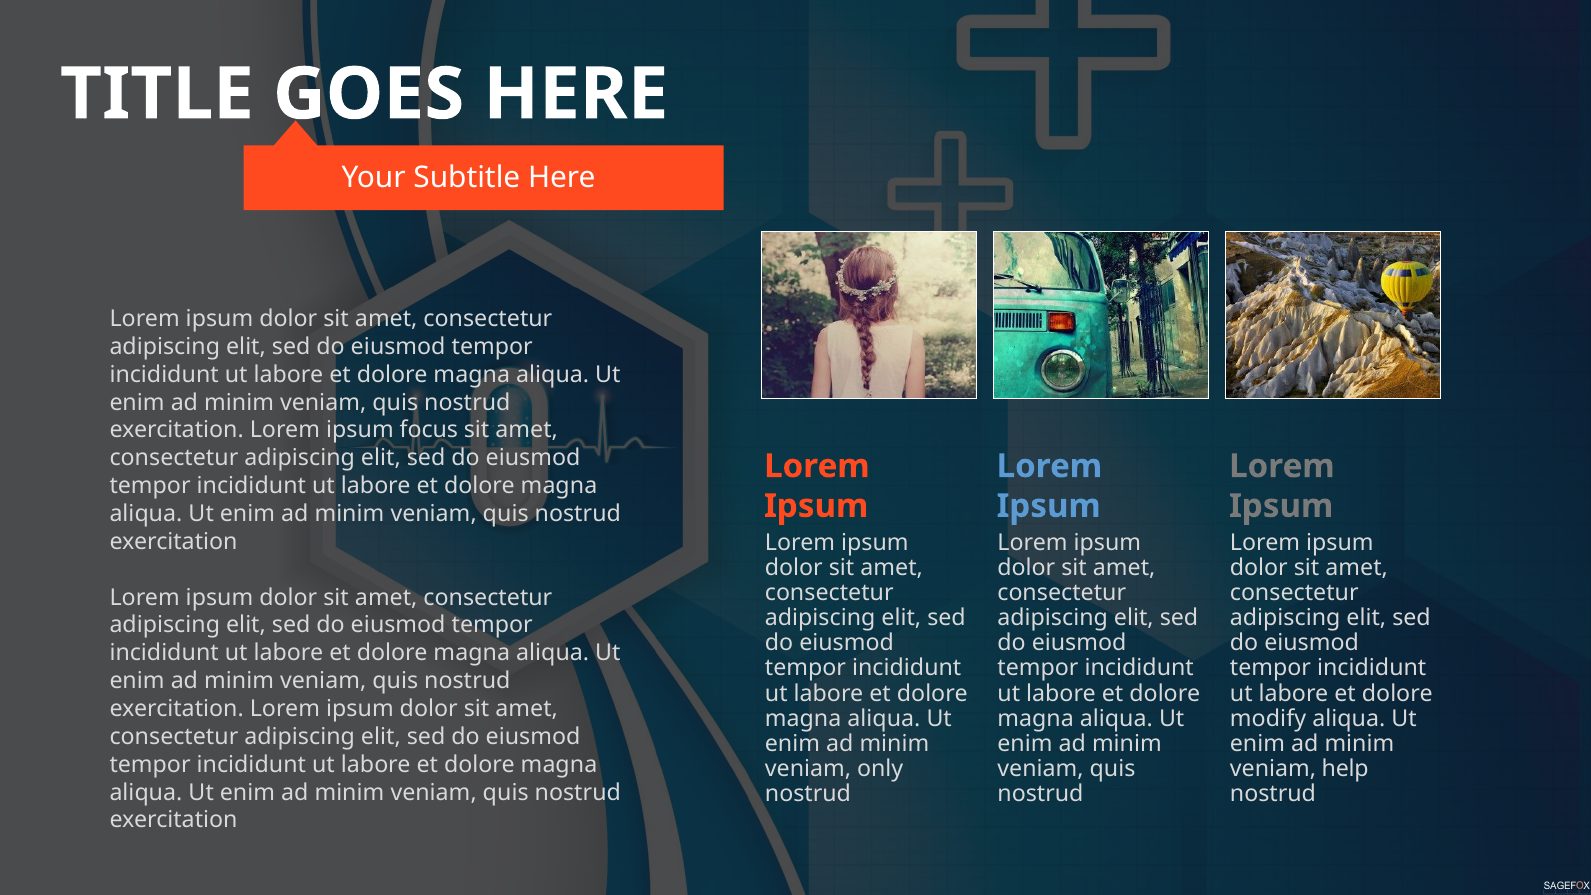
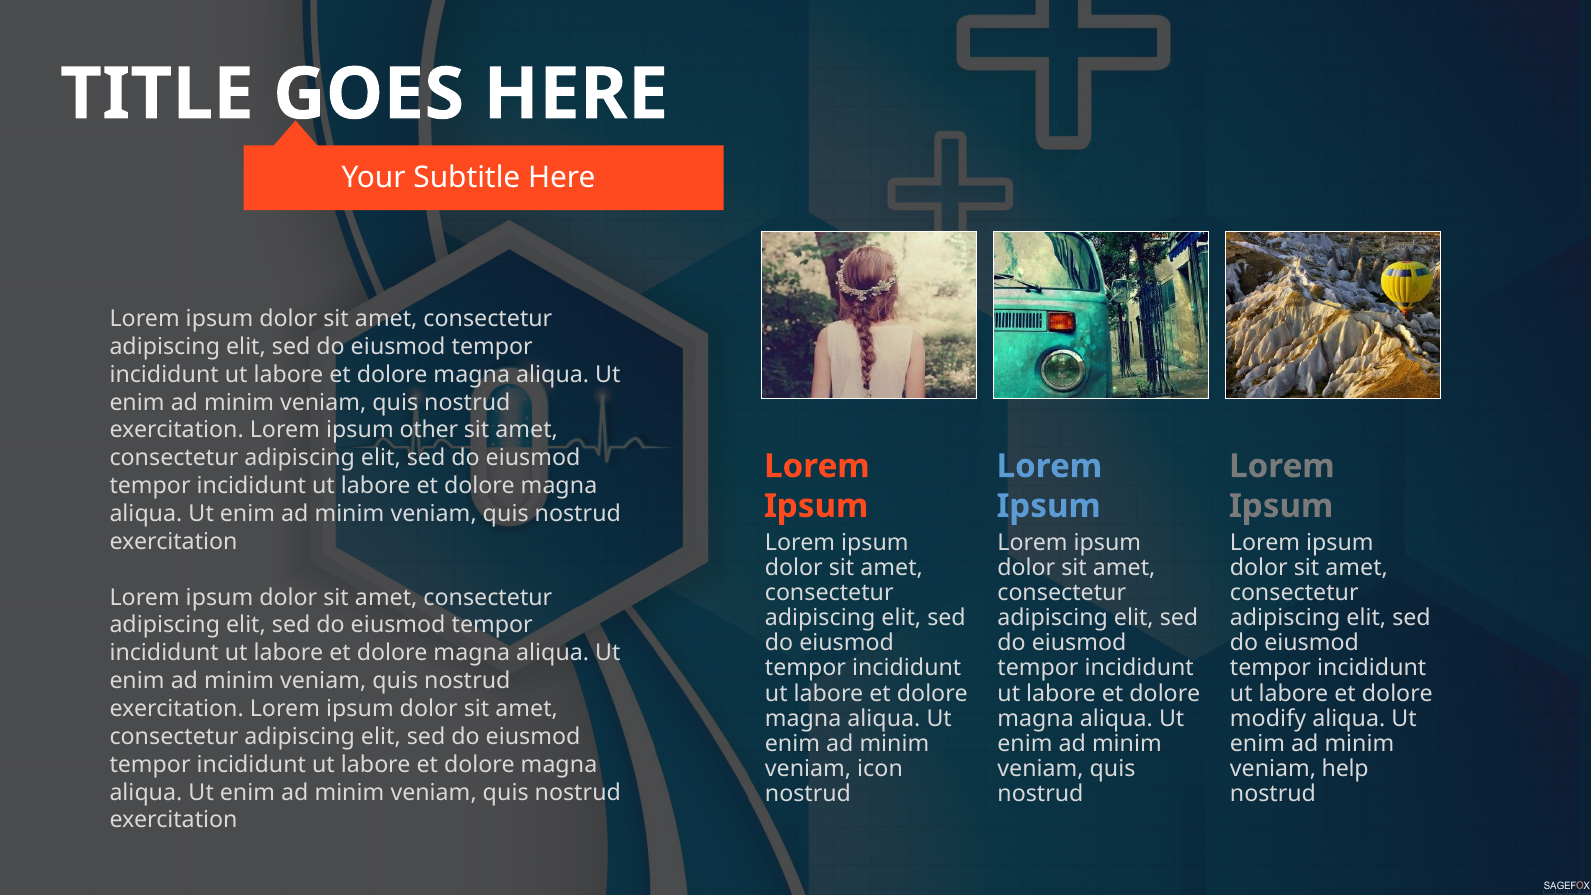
focus: focus -> other
only: only -> icon
